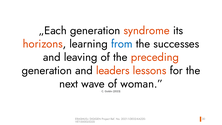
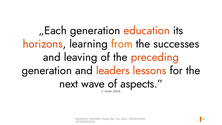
syndrome: syndrome -> education
from colour: blue -> orange
woman: woman -> aspects
